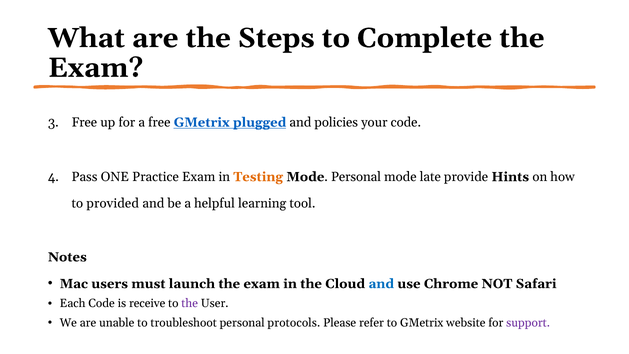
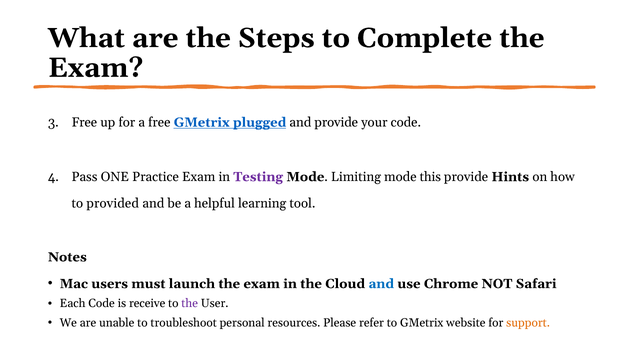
and policies: policies -> provide
Testing colour: orange -> purple
Mode Personal: Personal -> Limiting
late: late -> this
protocols: protocols -> resources
support colour: purple -> orange
